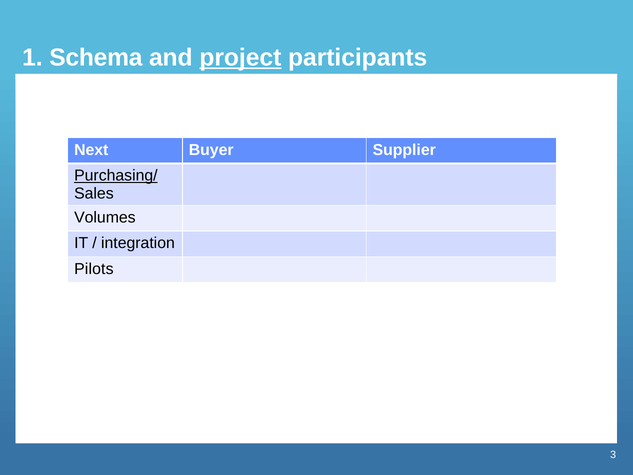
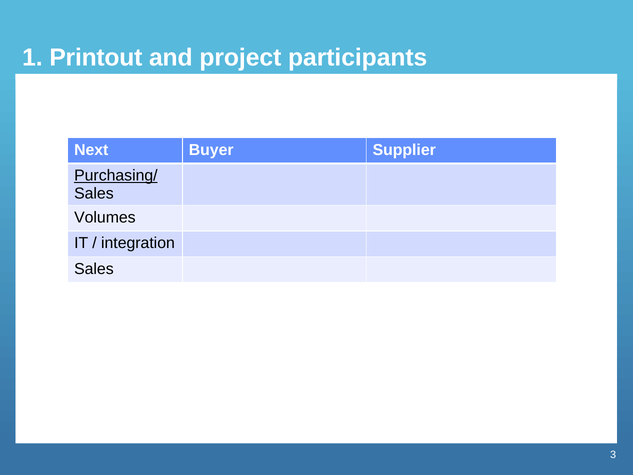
Schema: Schema -> Printout
project underline: present -> none
Pilots at (94, 269): Pilots -> Sales
